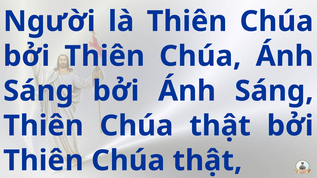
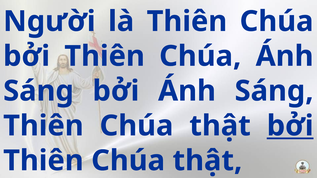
bởi at (290, 126) underline: none -> present
